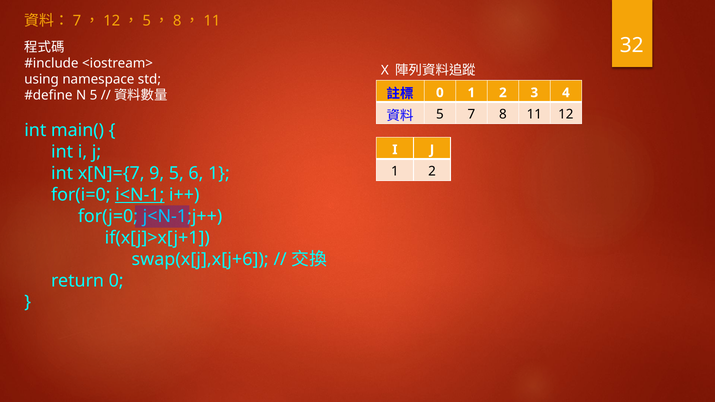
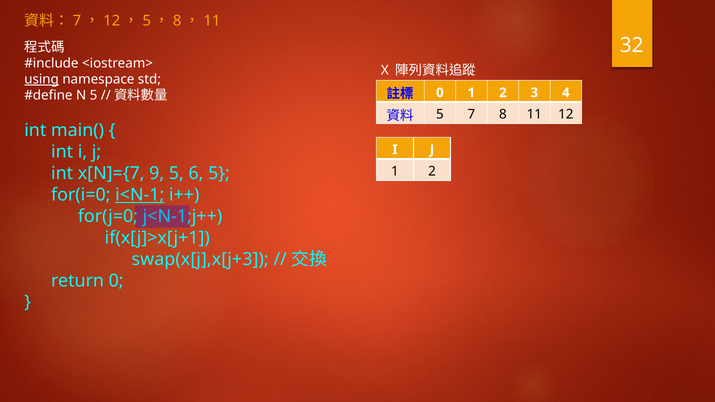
using underline: none -> present
6 1: 1 -> 5
swap(x[j],x[j+6: swap(x[j],x[j+6 -> swap(x[j],x[j+3
